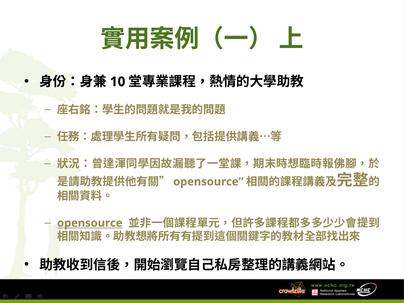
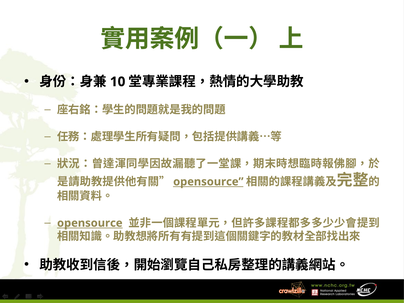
opensource at (208, 182) underline: none -> present
